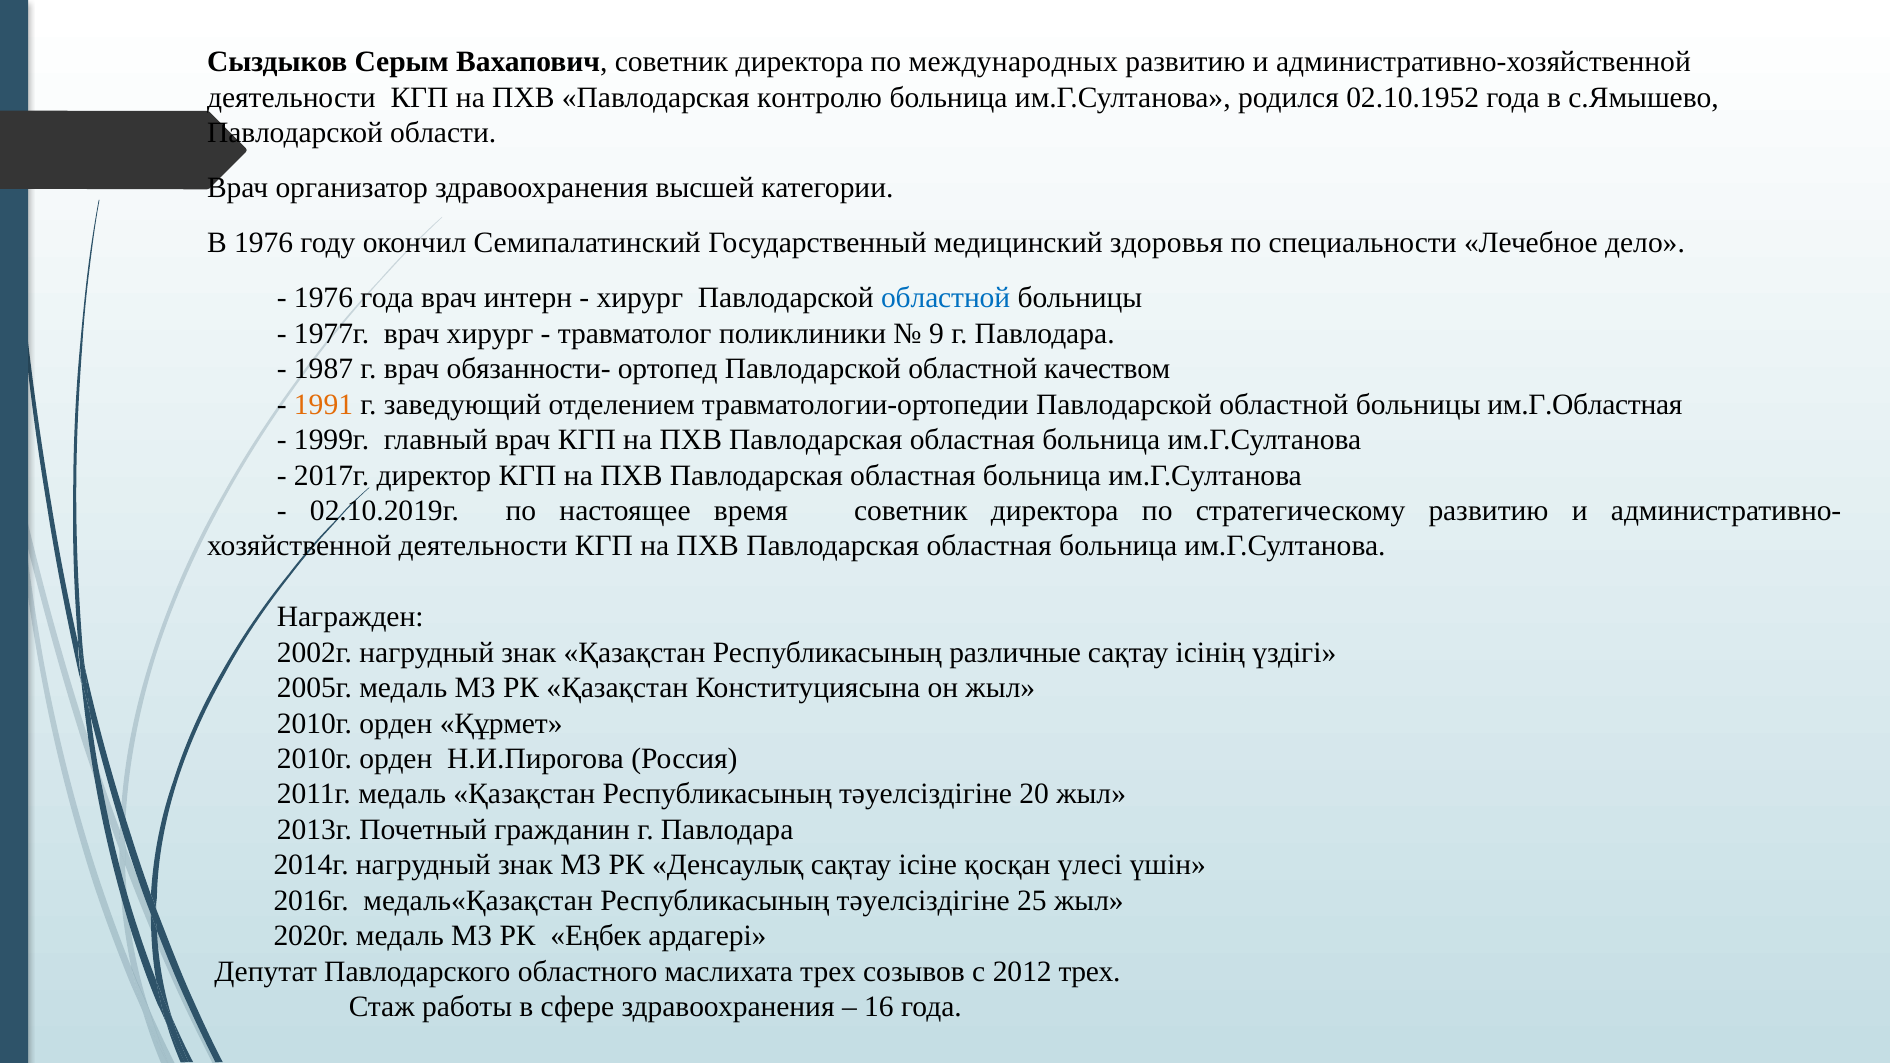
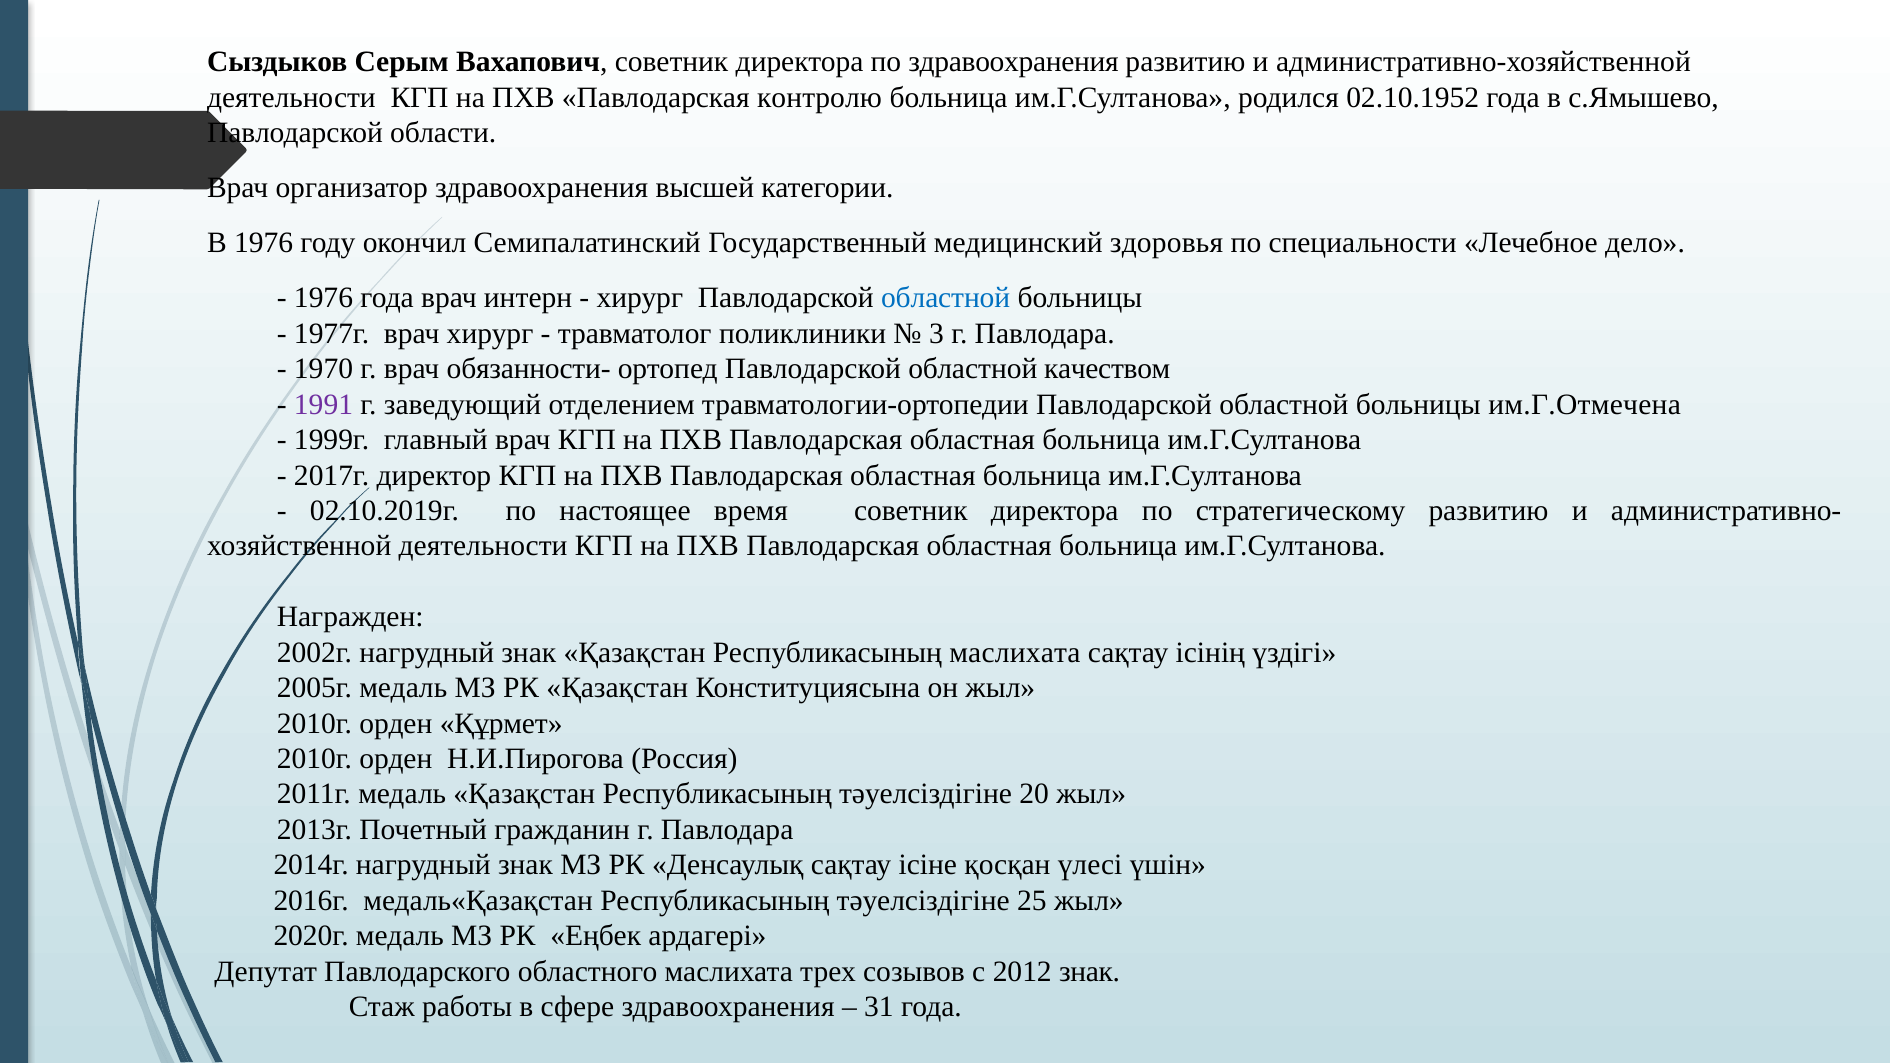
по международных: международных -> здравоохранения
9: 9 -> 3
1987: 1987 -> 1970
1991 colour: orange -> purple
им.Г.Областная: им.Г.Областная -> им.Г.Отмечена
Республикасының различные: различные -> маслихата
2012 трех: трех -> знак
16: 16 -> 31
